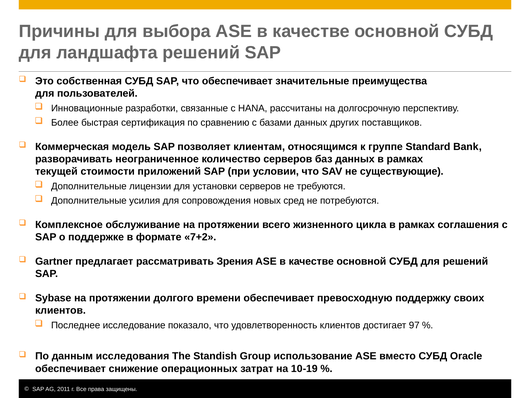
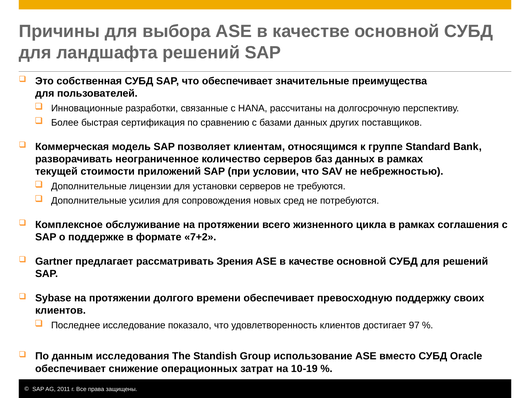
существующие: существующие -> небрежностью
